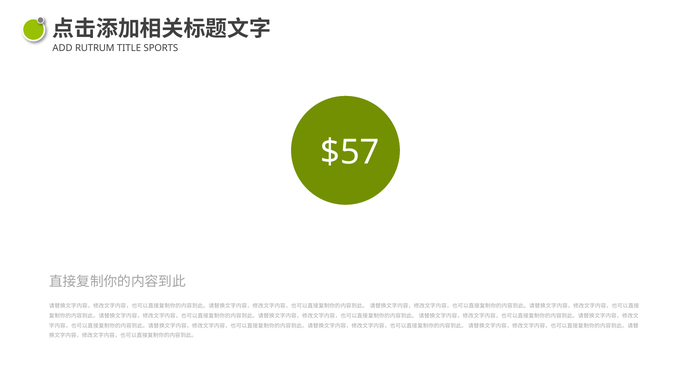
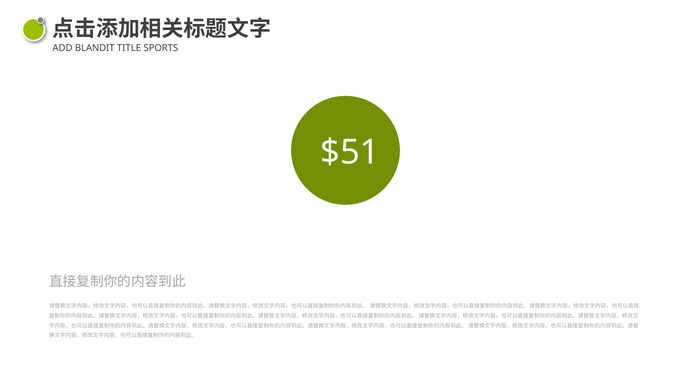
RUTRUM: RUTRUM -> BLANDIT
$57: $57 -> $51
